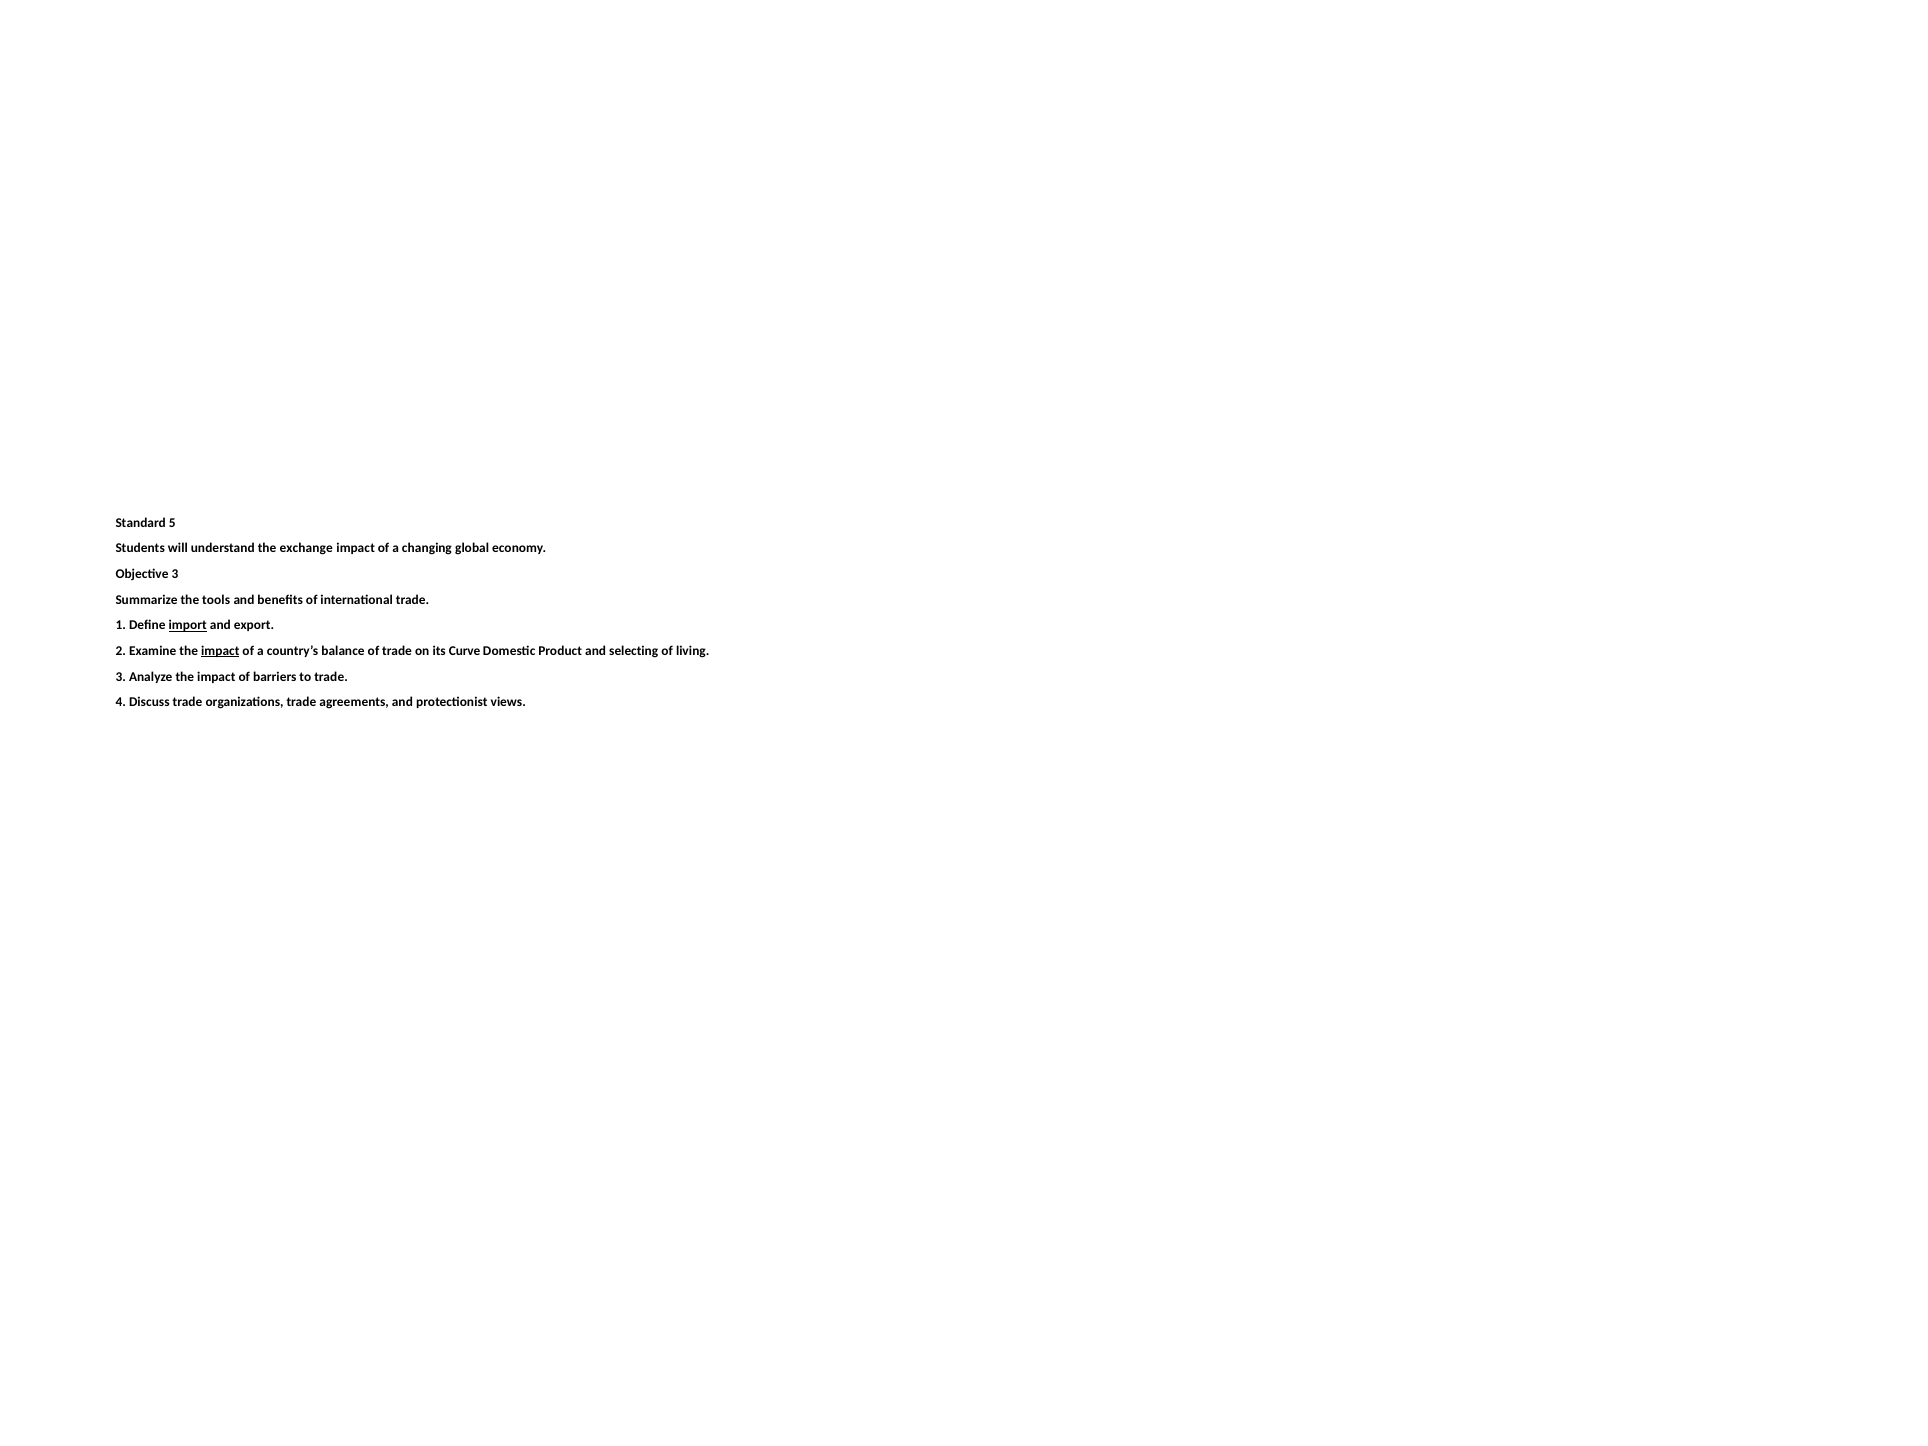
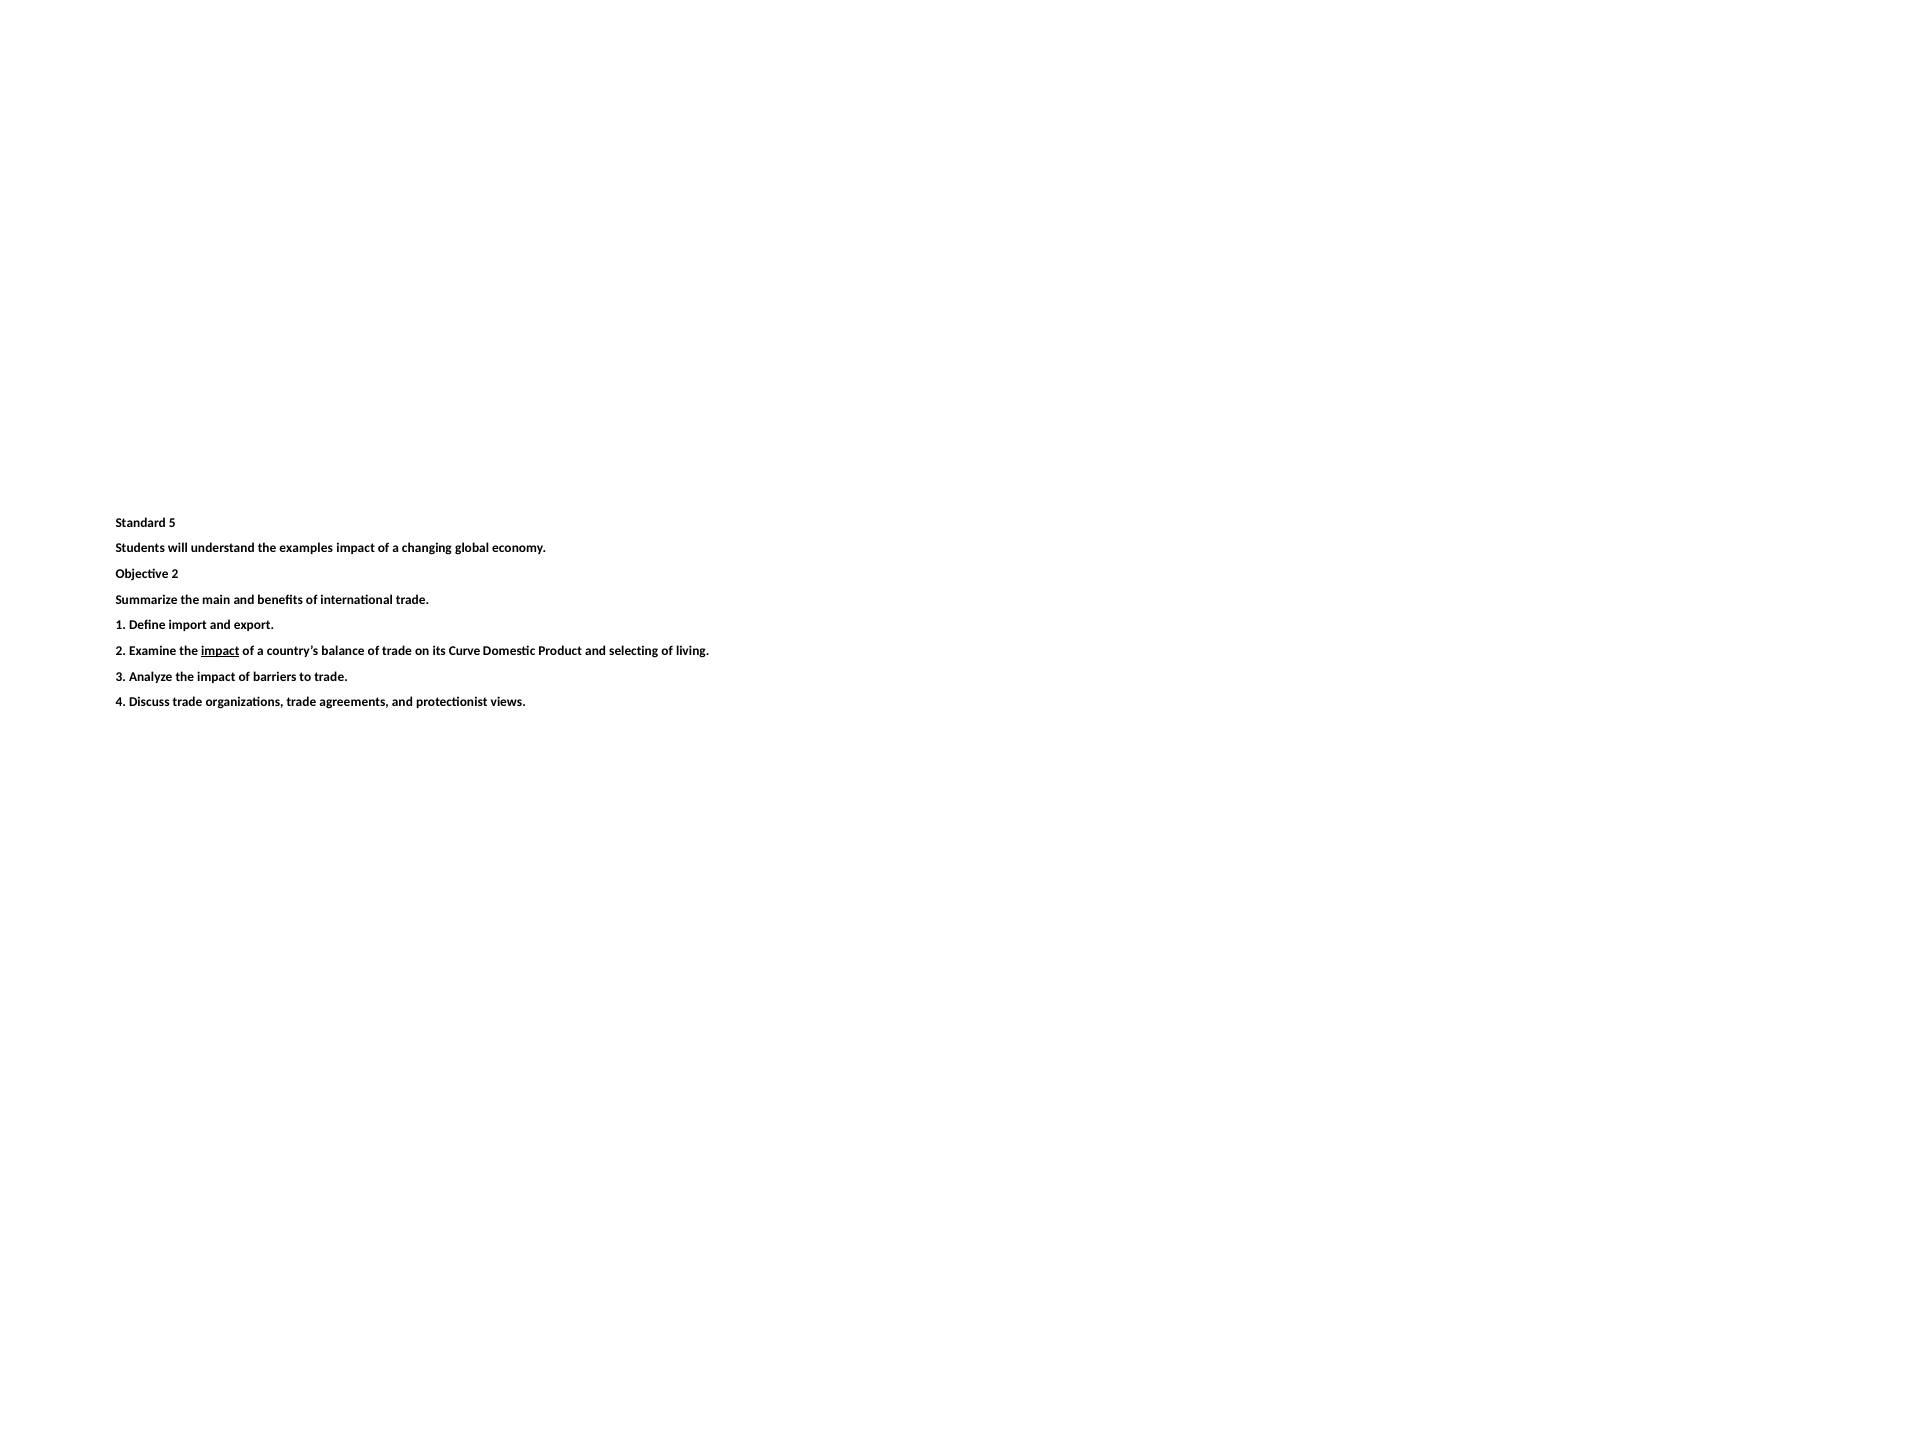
exchange: exchange -> examples
Objective 3: 3 -> 2
tools: tools -> main
import underline: present -> none
